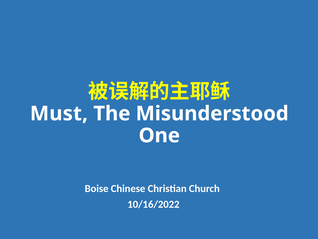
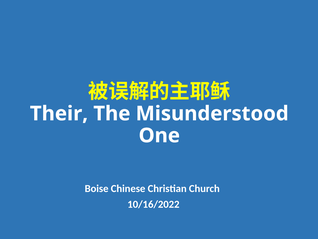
Must: Must -> Their
